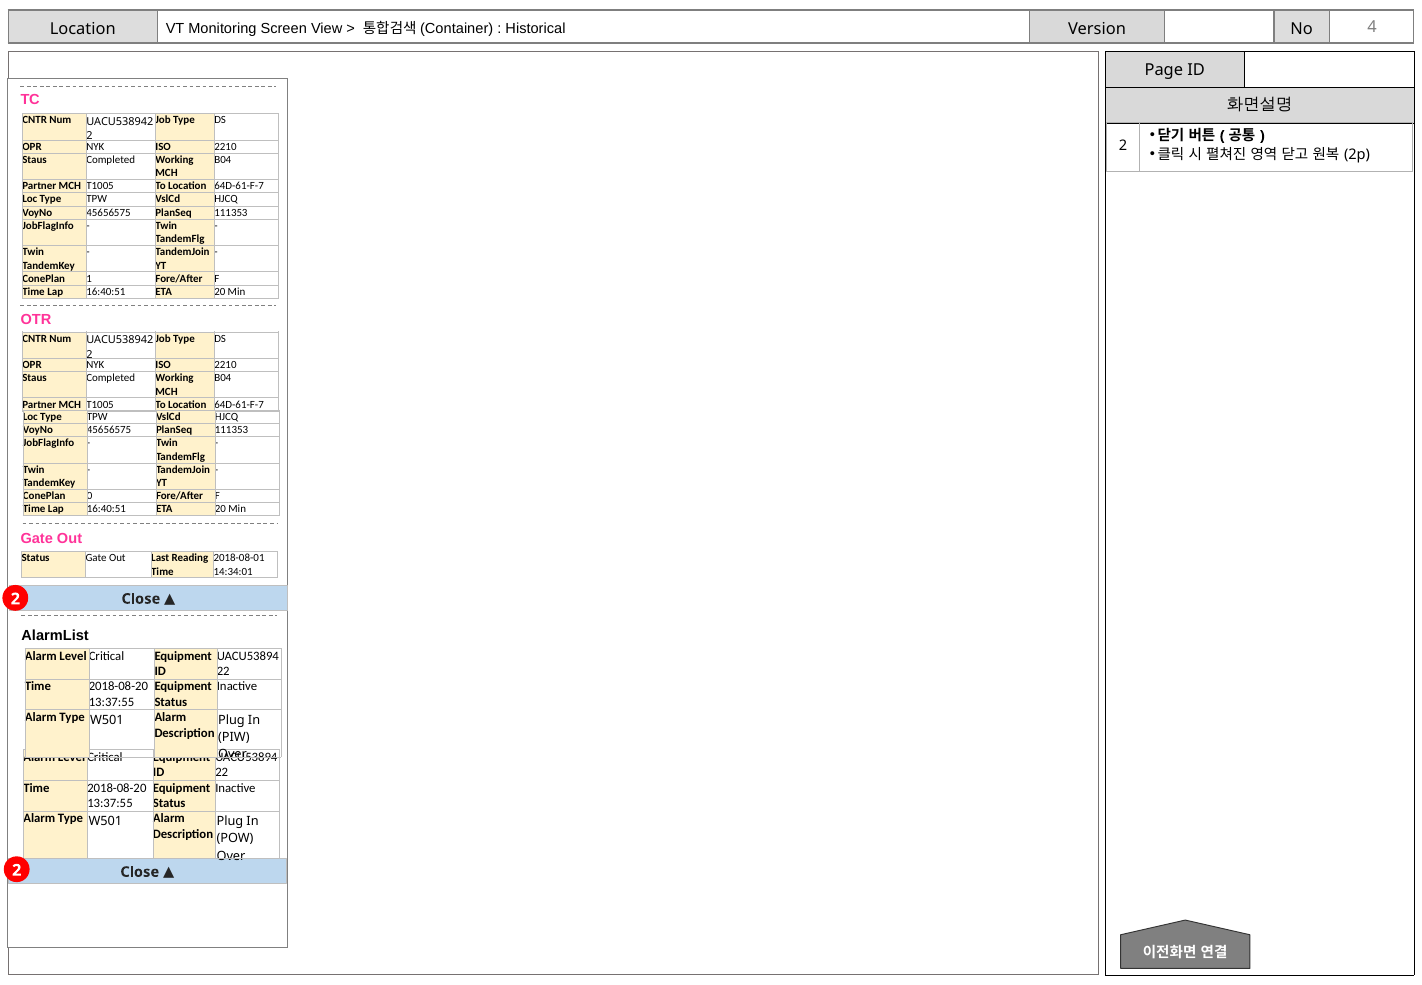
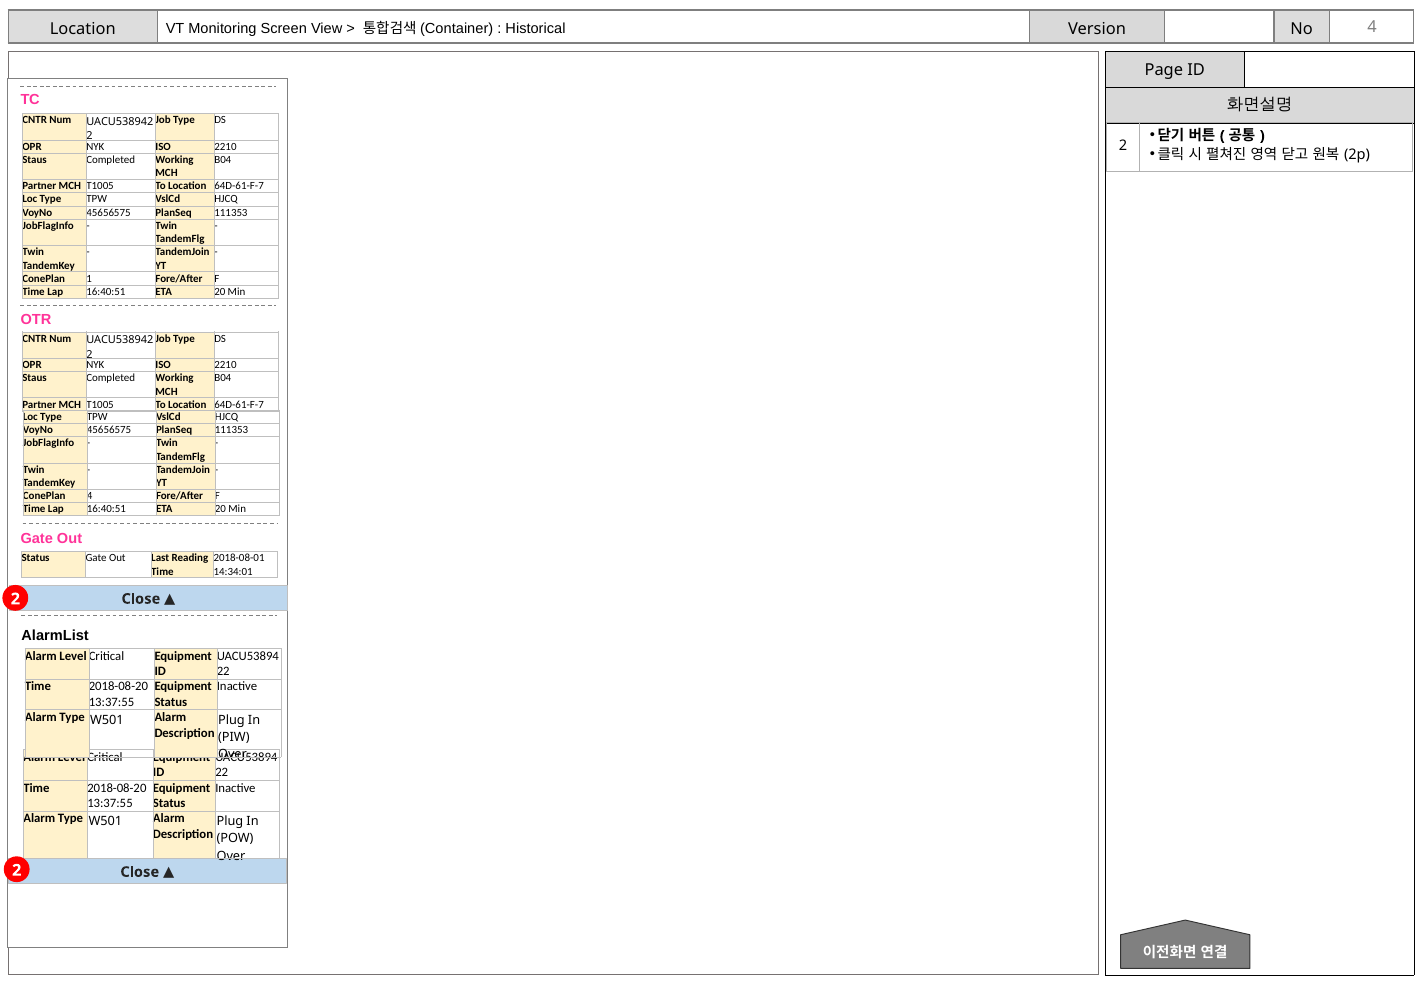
ConePlan 0: 0 -> 4
